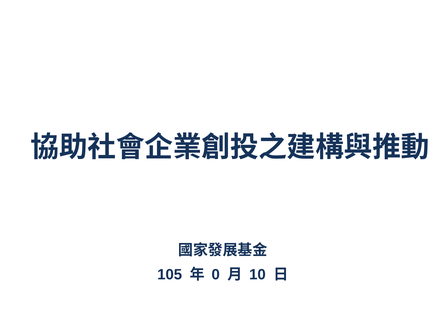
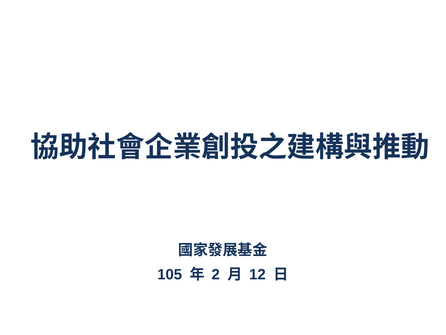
0: 0 -> 2
10: 10 -> 12
